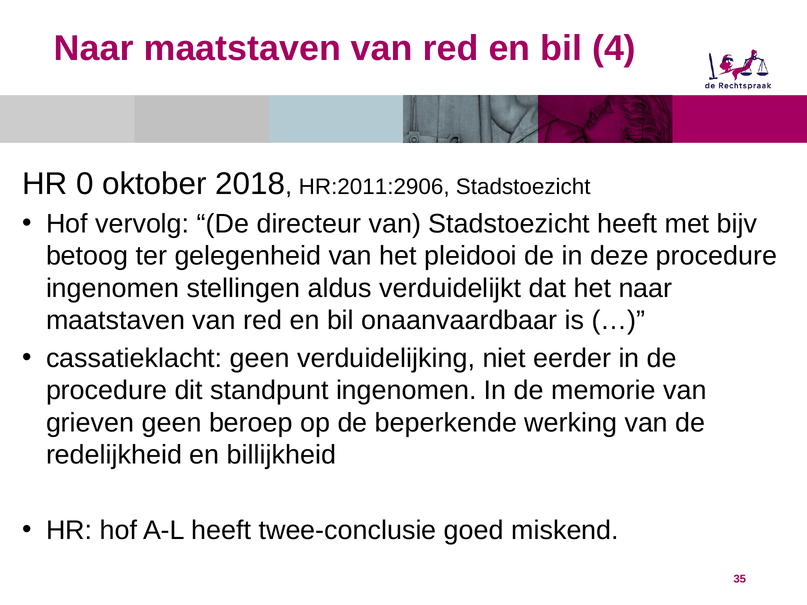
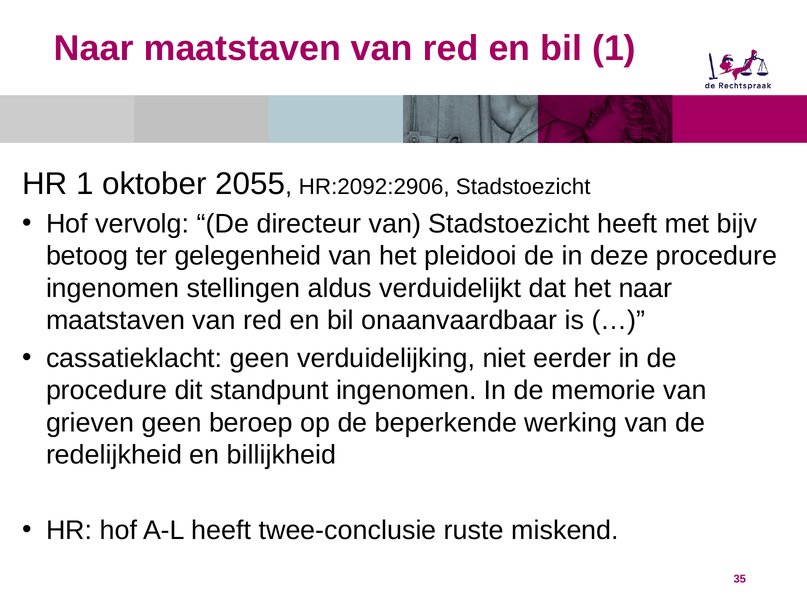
bil 4: 4 -> 1
HR 0: 0 -> 1
2018: 2018 -> 2055
HR:2011:2906: HR:2011:2906 -> HR:2092:2906
goed: goed -> ruste
